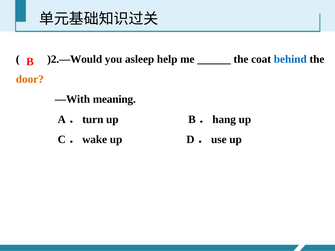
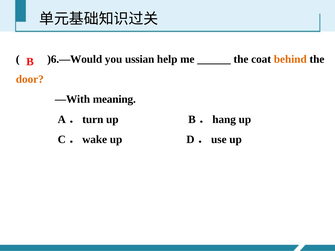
)2.—Would: )2.—Would -> )6.—Would
asleep: asleep -> ussian
behind colour: blue -> orange
